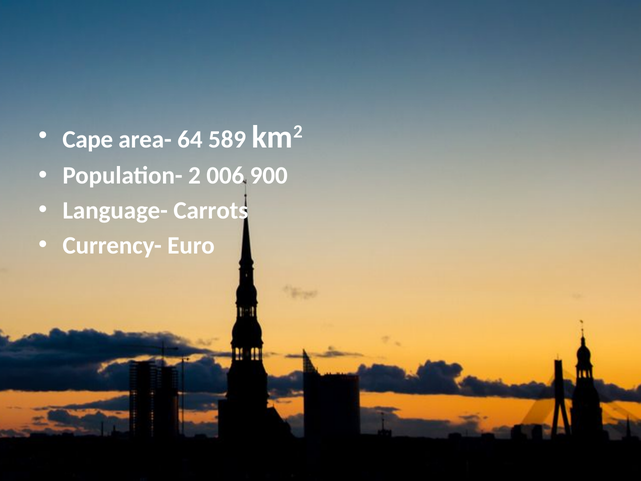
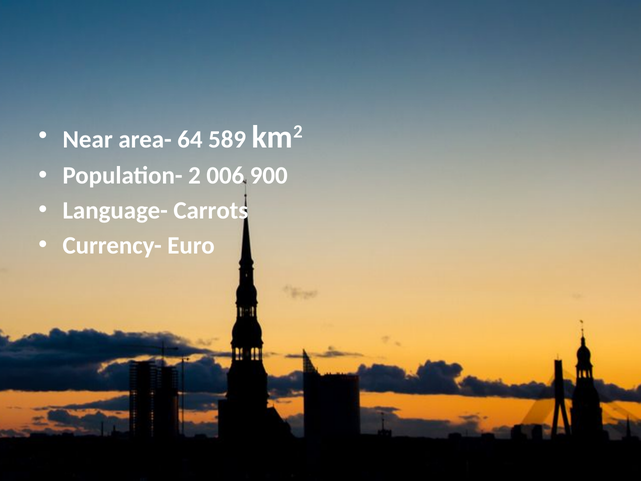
Cape: Cape -> Near
